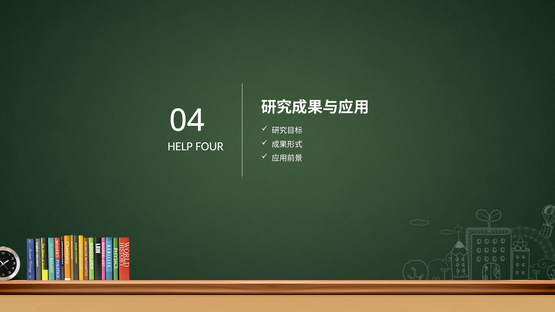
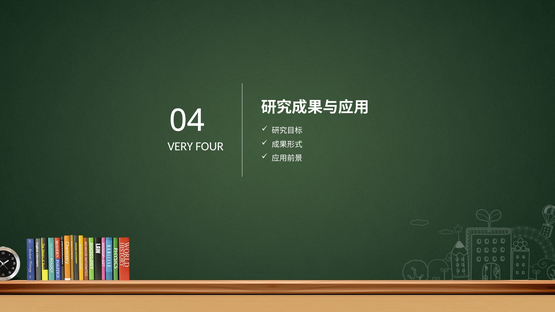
HELP: HELP -> VERY
